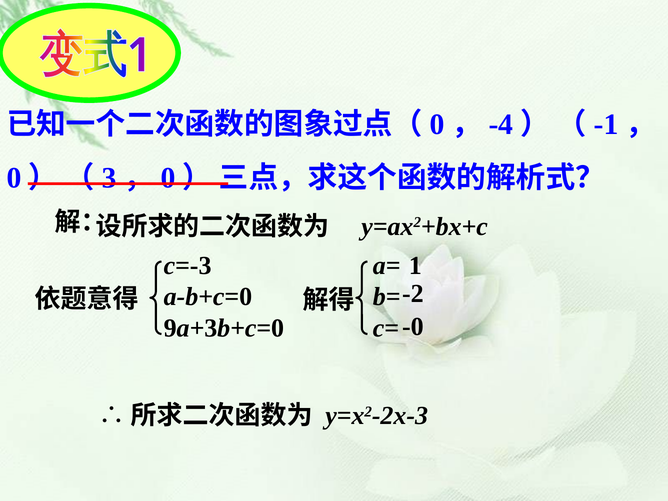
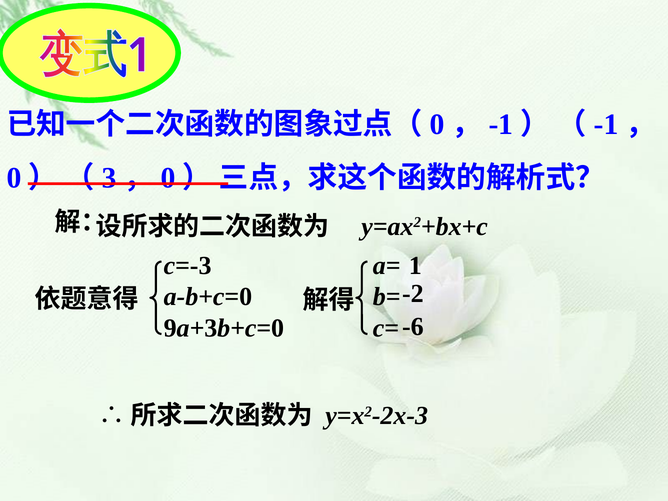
-4 at (501, 124): -4 -> -1
-0: -0 -> -6
